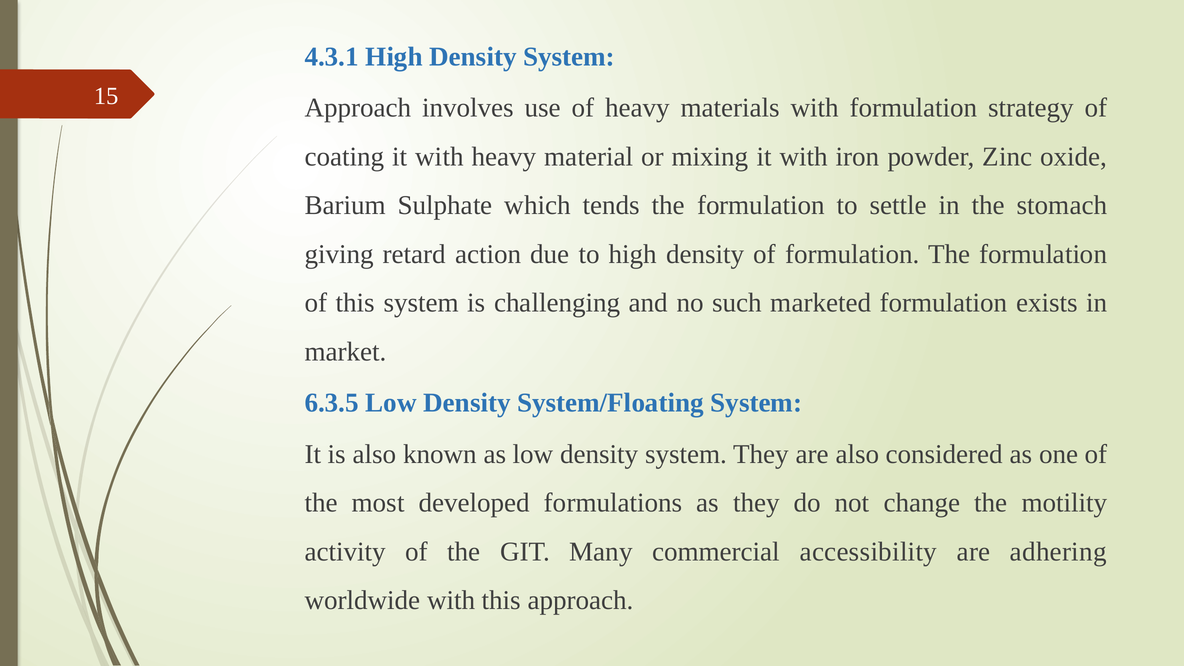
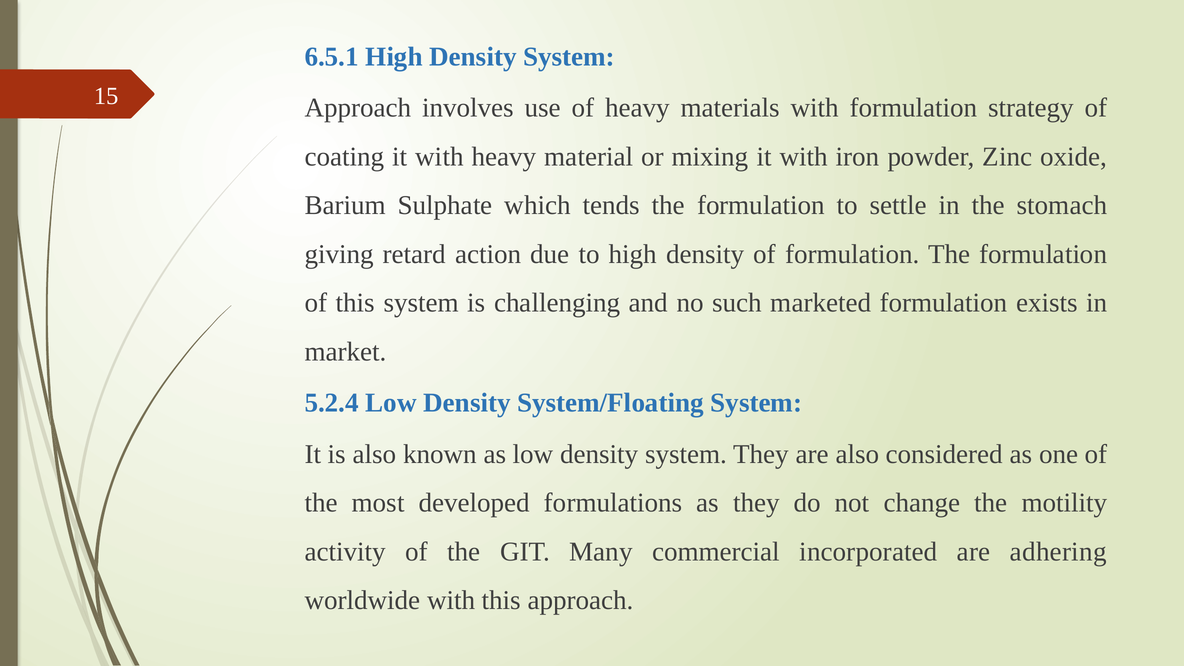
4.3.1: 4.3.1 -> 6.5.1
6.3.5: 6.3.5 -> 5.2.4
accessibility: accessibility -> incorporated
